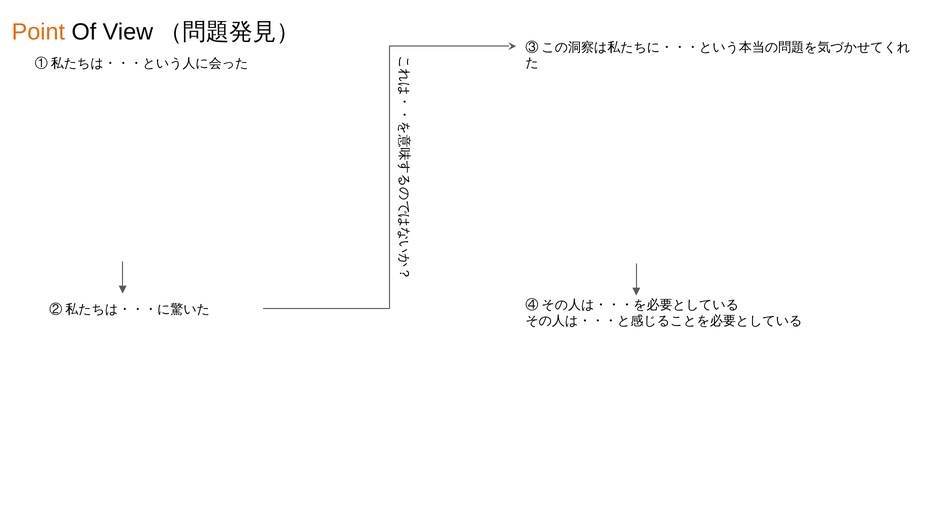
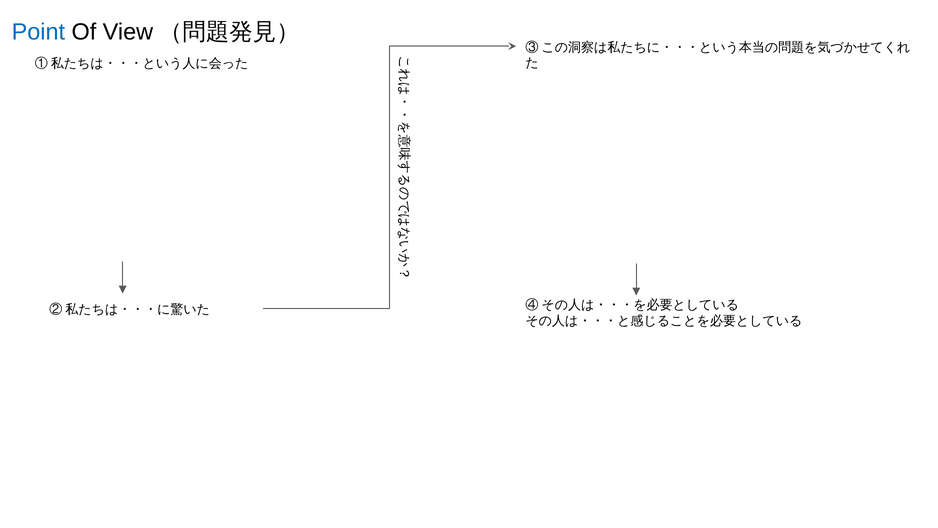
Point colour: orange -> blue
